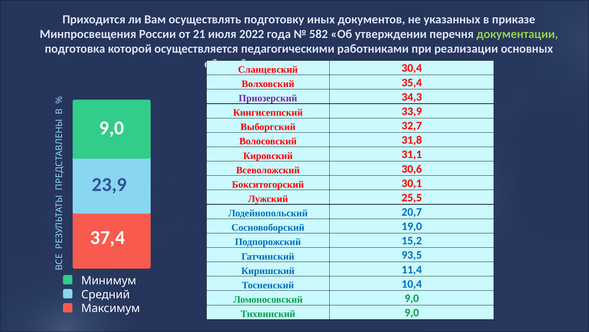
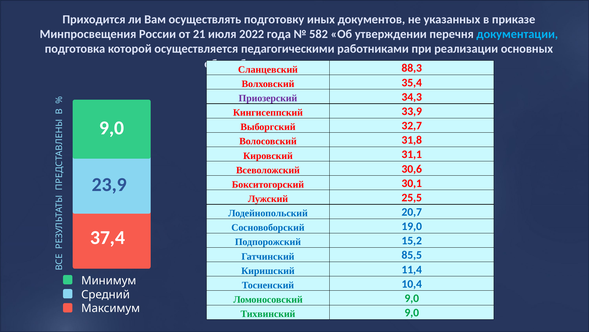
документации colour: light green -> light blue
30,4: 30,4 -> 88,3
93,5: 93,5 -> 85,5
